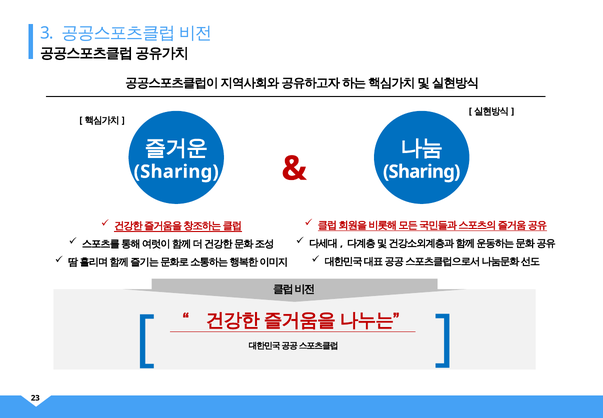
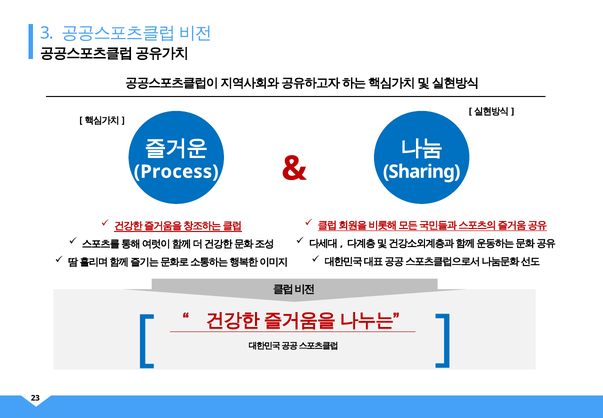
Sharing at (176, 171): Sharing -> Process
